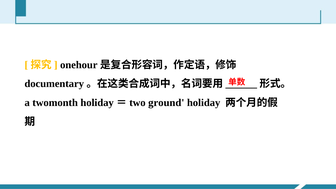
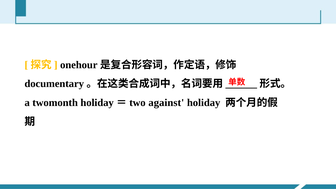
ground: ground -> against
